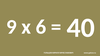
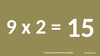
6: 6 -> 2
40: 40 -> 15
